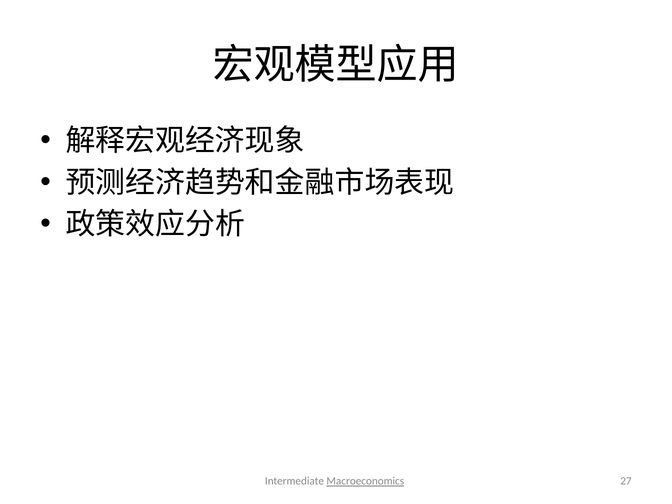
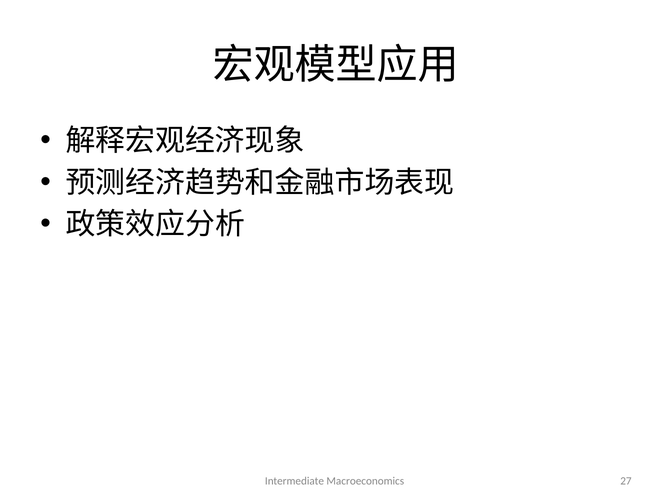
Macroeconomics underline: present -> none
